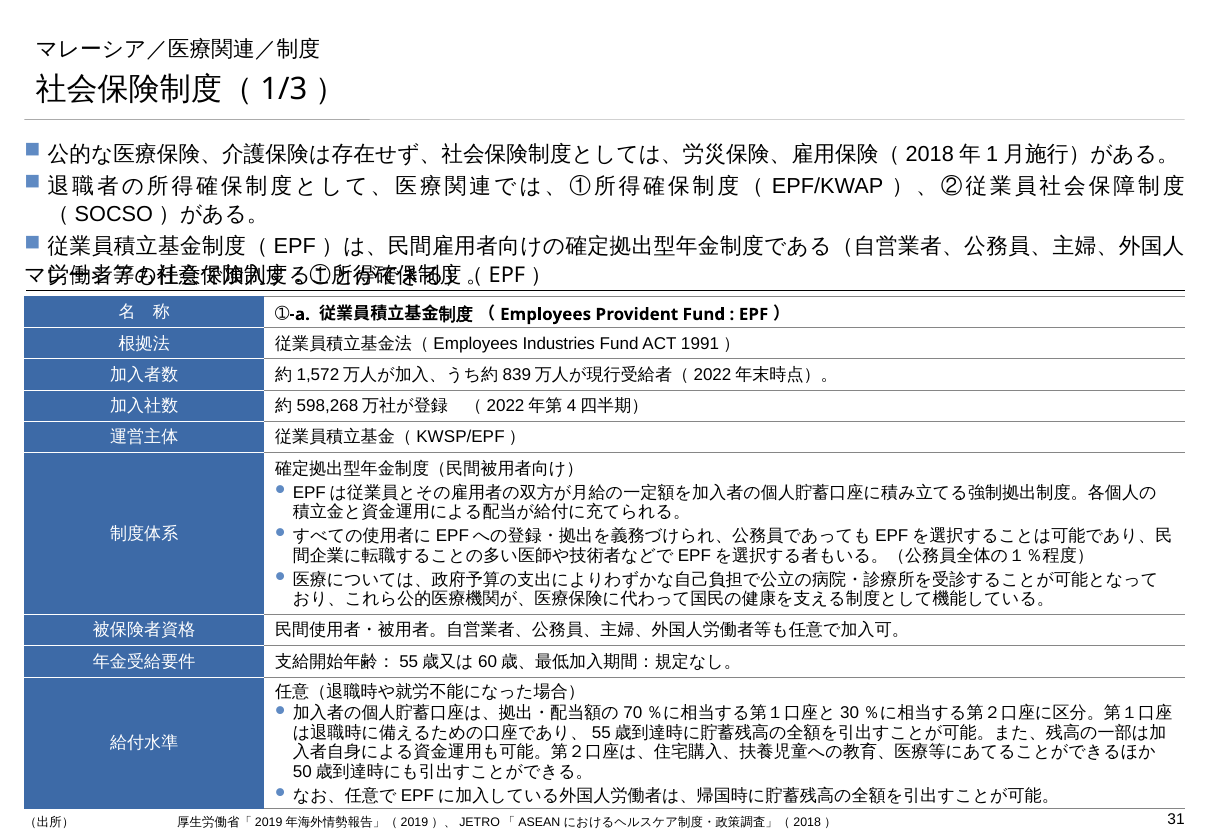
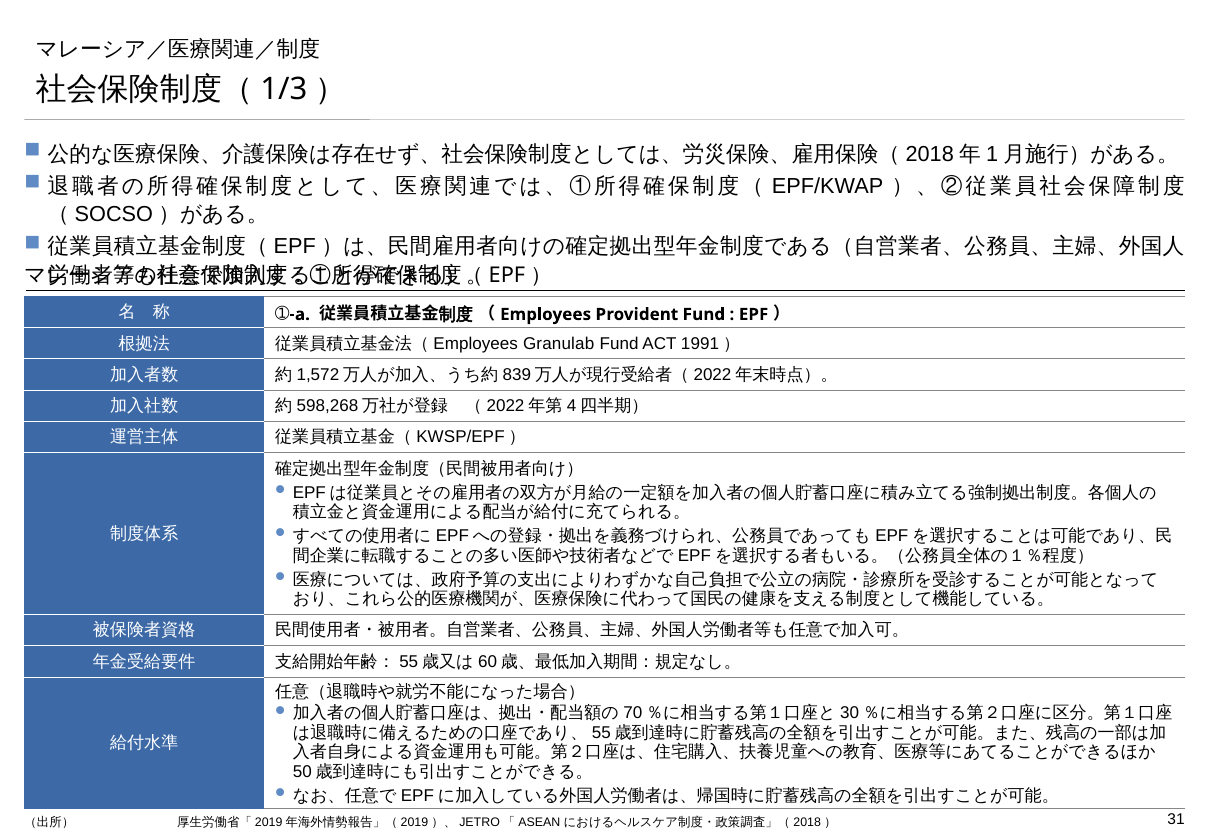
Industries: Industries -> Granulab
